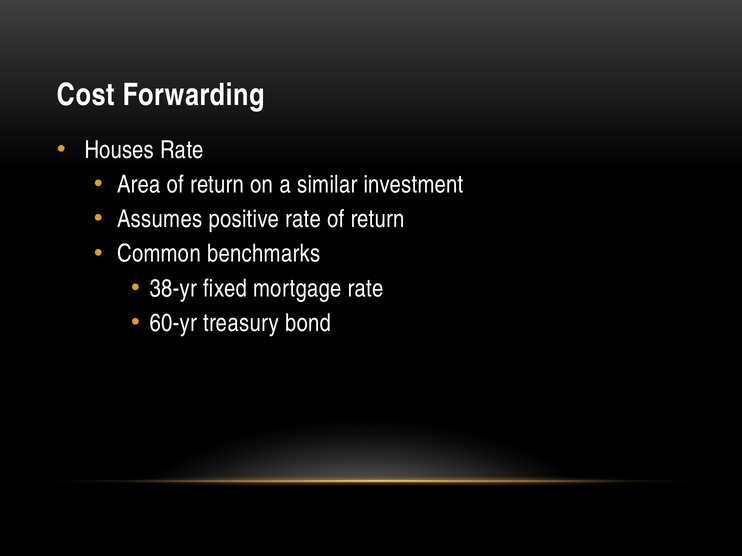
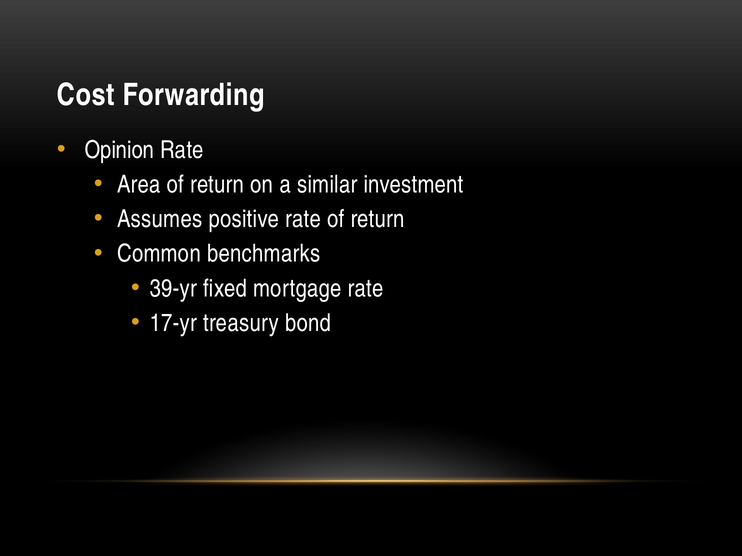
Houses: Houses -> Opinion
38-yr: 38-yr -> 39-yr
60-yr: 60-yr -> 17-yr
